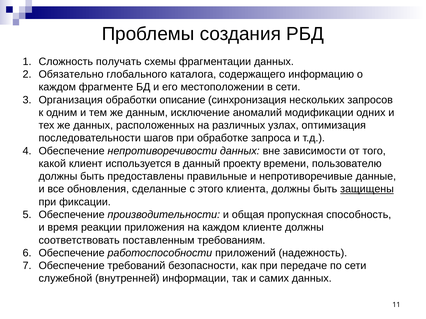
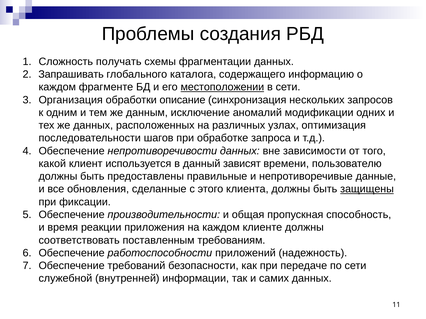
Обязательно: Обязательно -> Запрашивать
местоположении underline: none -> present
проекту: проекту -> зависят
